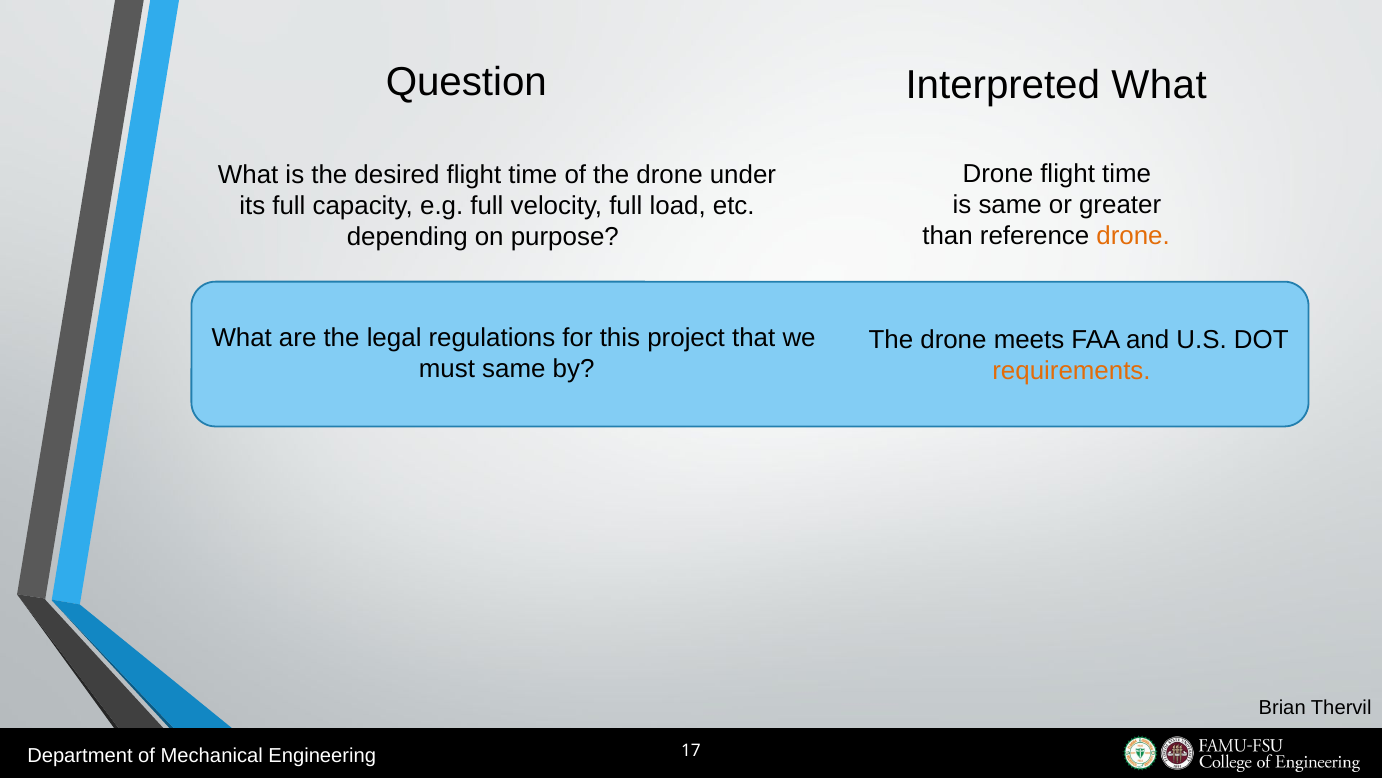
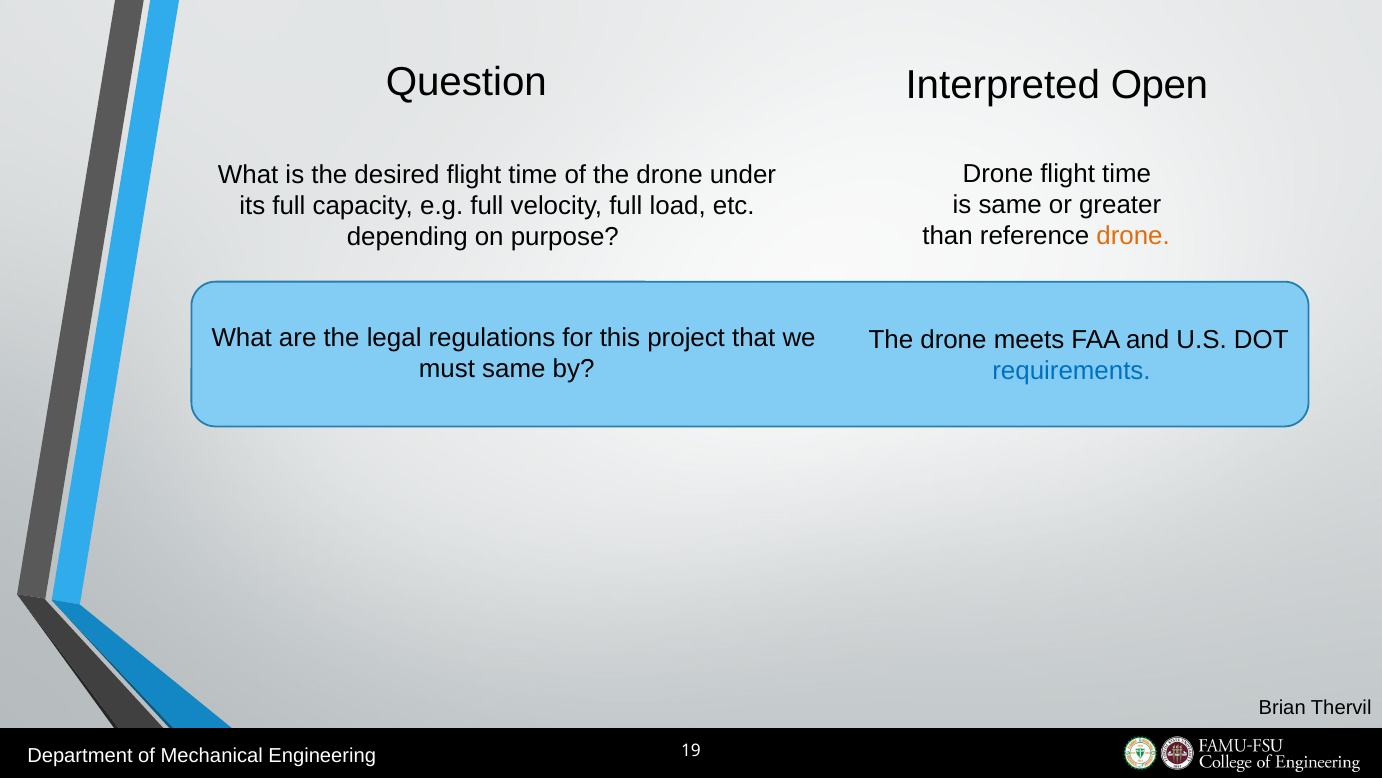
Interpreted What: What -> Open
requirements colour: orange -> blue
17: 17 -> 19
